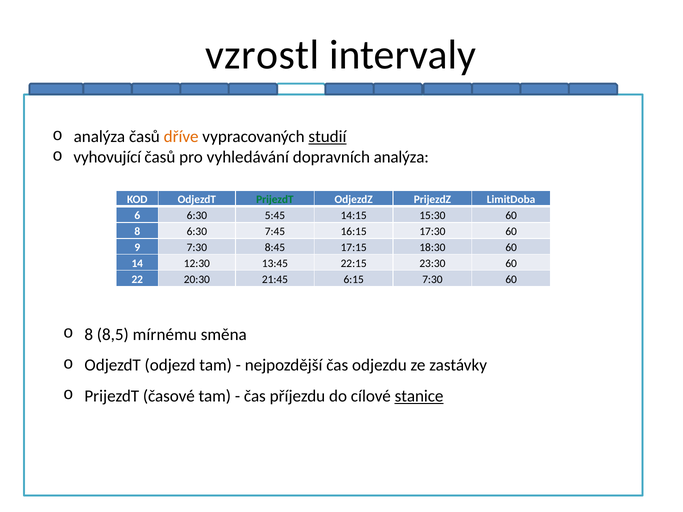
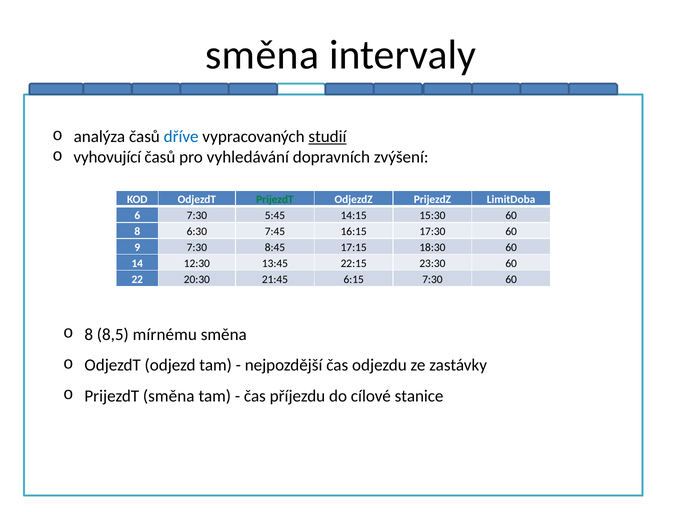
vzrostl at (262, 55): vzrostl -> směna
dříve colour: orange -> blue
dopravních analýza: analýza -> zvýšení
6 6:30: 6:30 -> 7:30
PrijezdT časové: časové -> směna
stanice underline: present -> none
